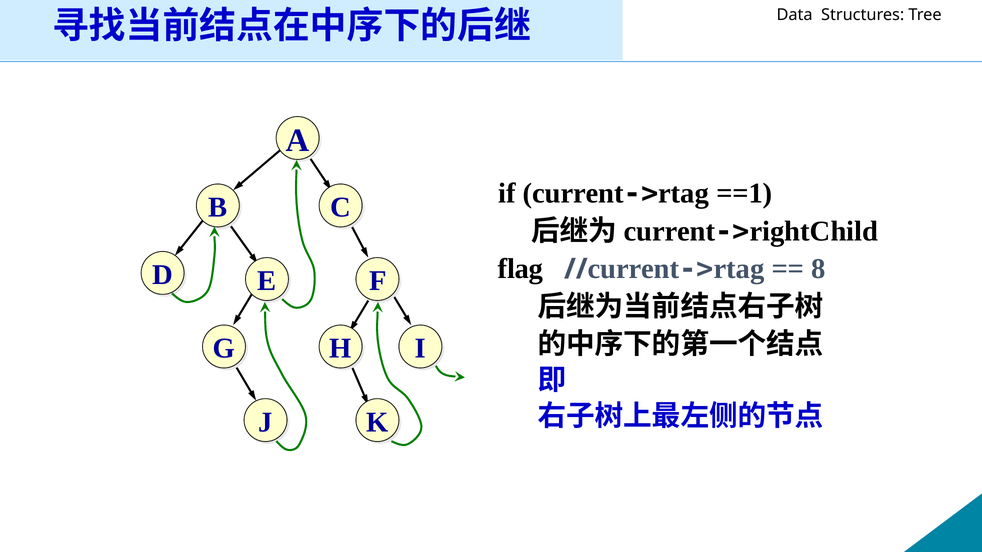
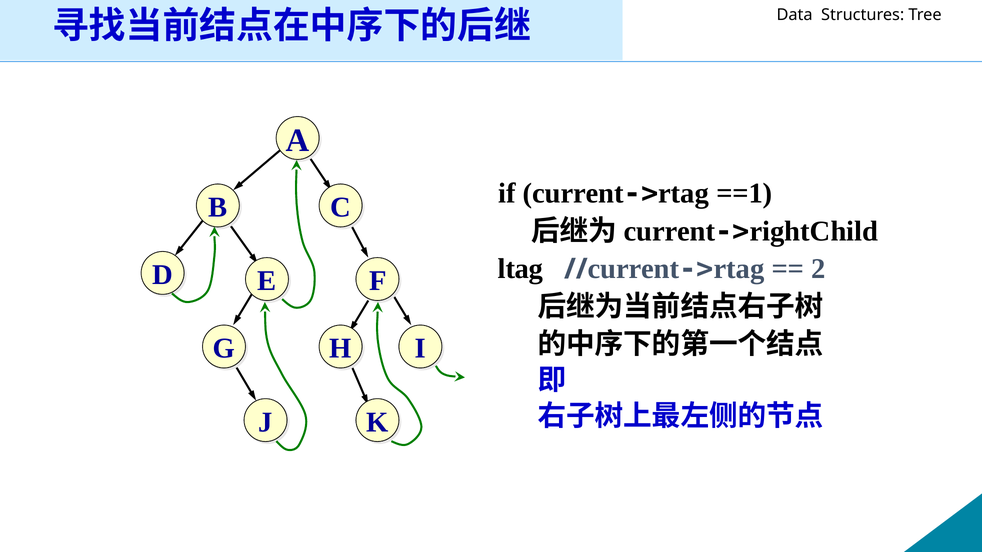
flag: flag -> ltag
8: 8 -> 2
